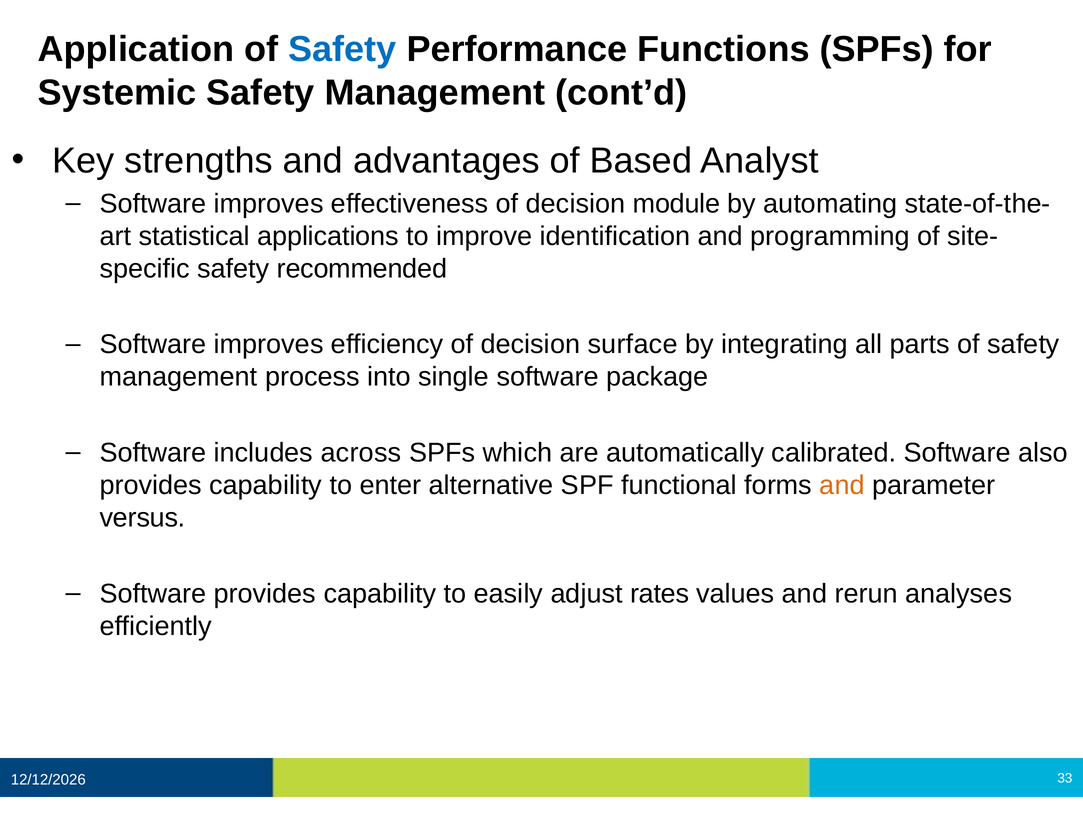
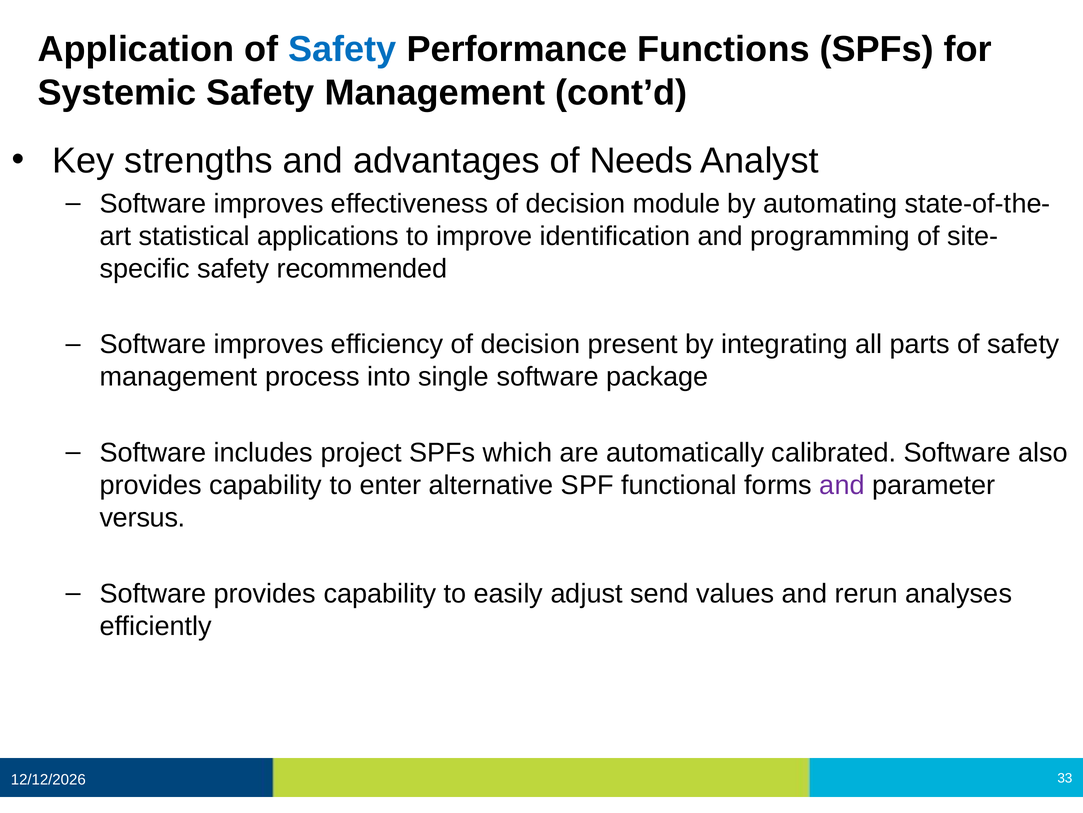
Based: Based -> Needs
surface: surface -> present
across: across -> project
and at (842, 485) colour: orange -> purple
rates: rates -> send
